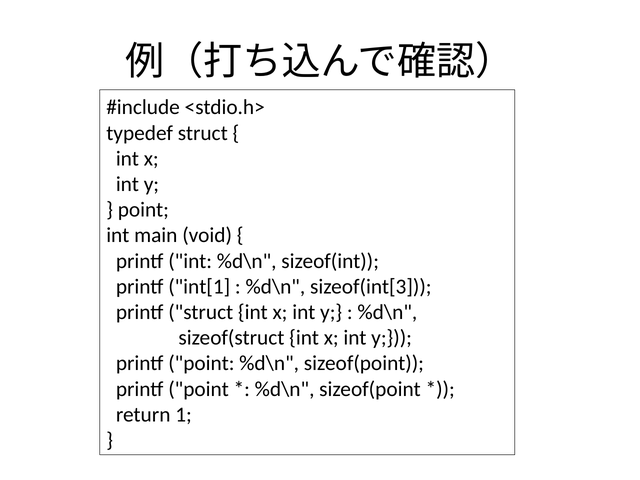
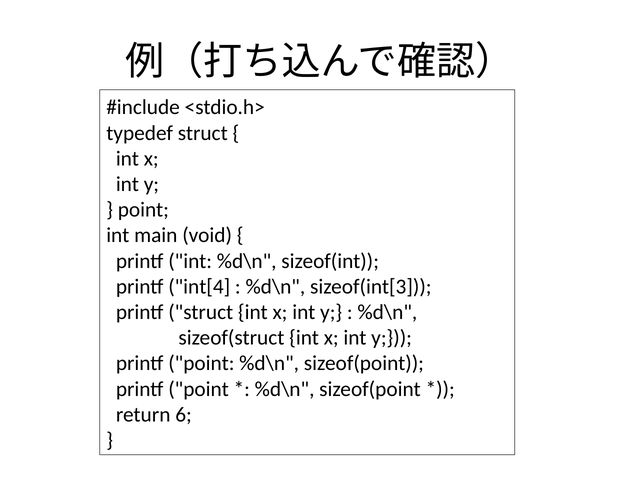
int[1: int[1 -> int[4
1: 1 -> 6
